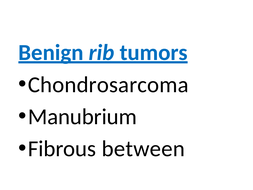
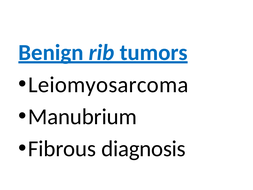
Chondrosarcoma: Chondrosarcoma -> Leiomyosarcoma
between: between -> diagnosis
